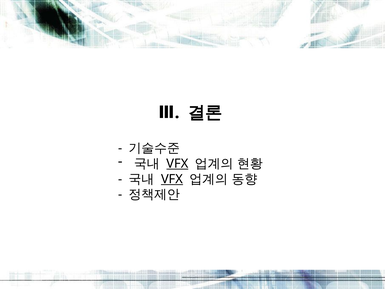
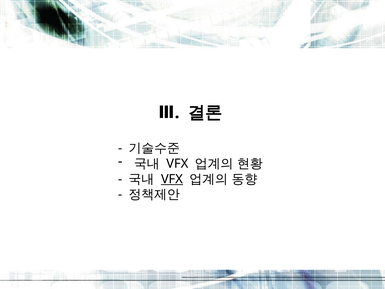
VFX at (177, 163) underline: present -> none
